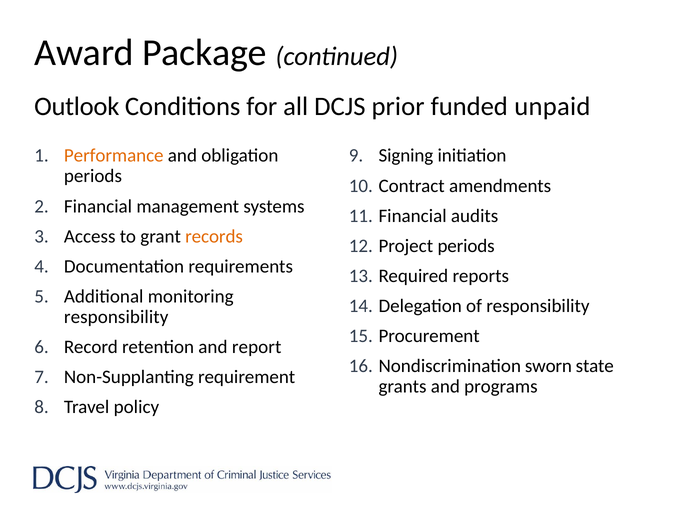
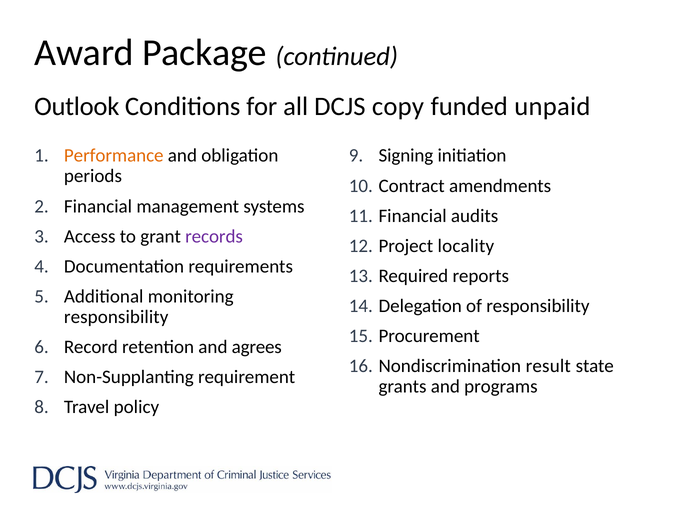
prior: prior -> copy
records colour: orange -> purple
Project periods: periods -> locality
report: report -> agrees
sworn: sworn -> result
